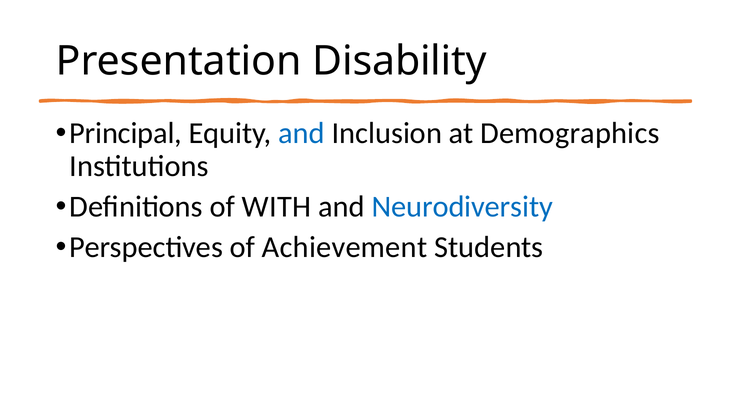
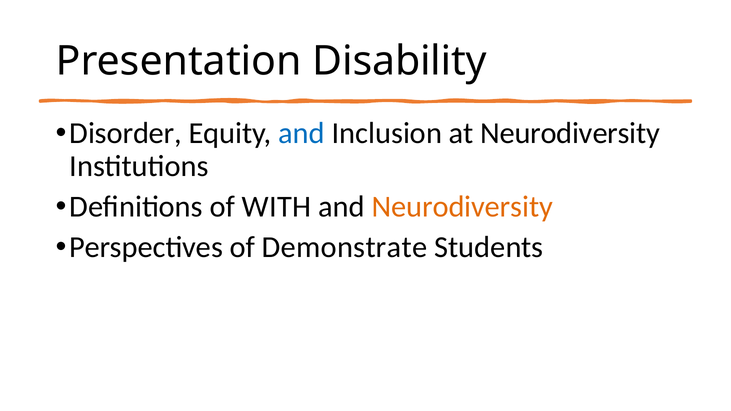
Principal: Principal -> Disorder
at Demographics: Demographics -> Neurodiversity
Neurodiversity at (462, 207) colour: blue -> orange
Achievement: Achievement -> Demonstrate
